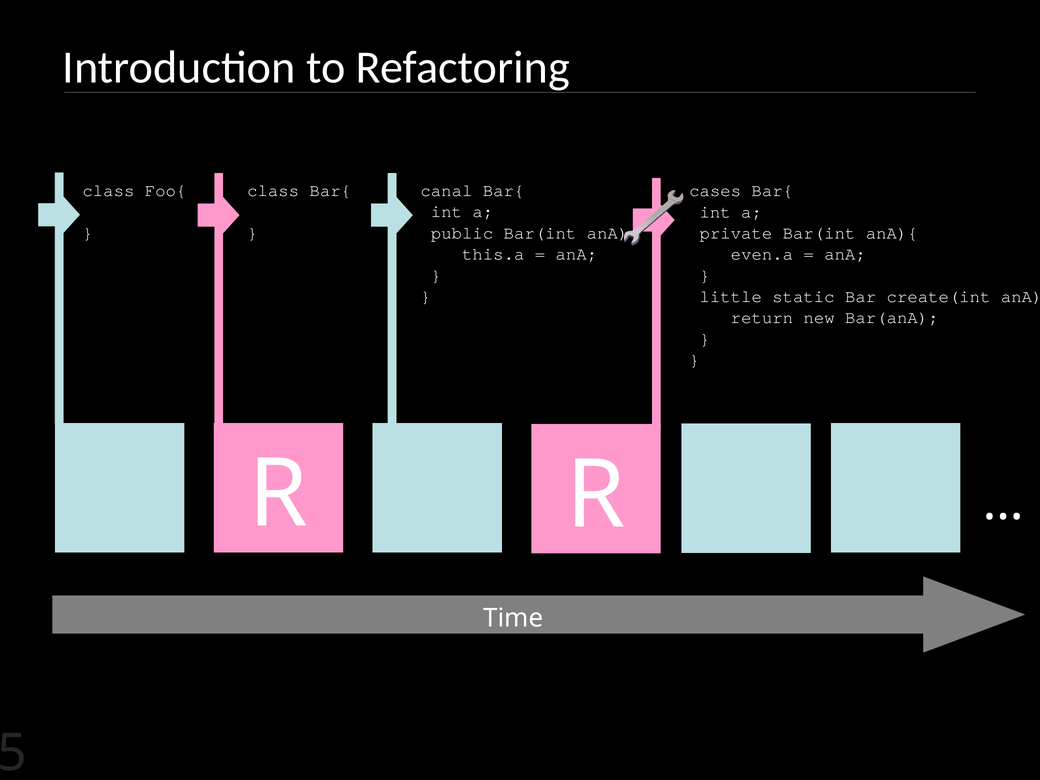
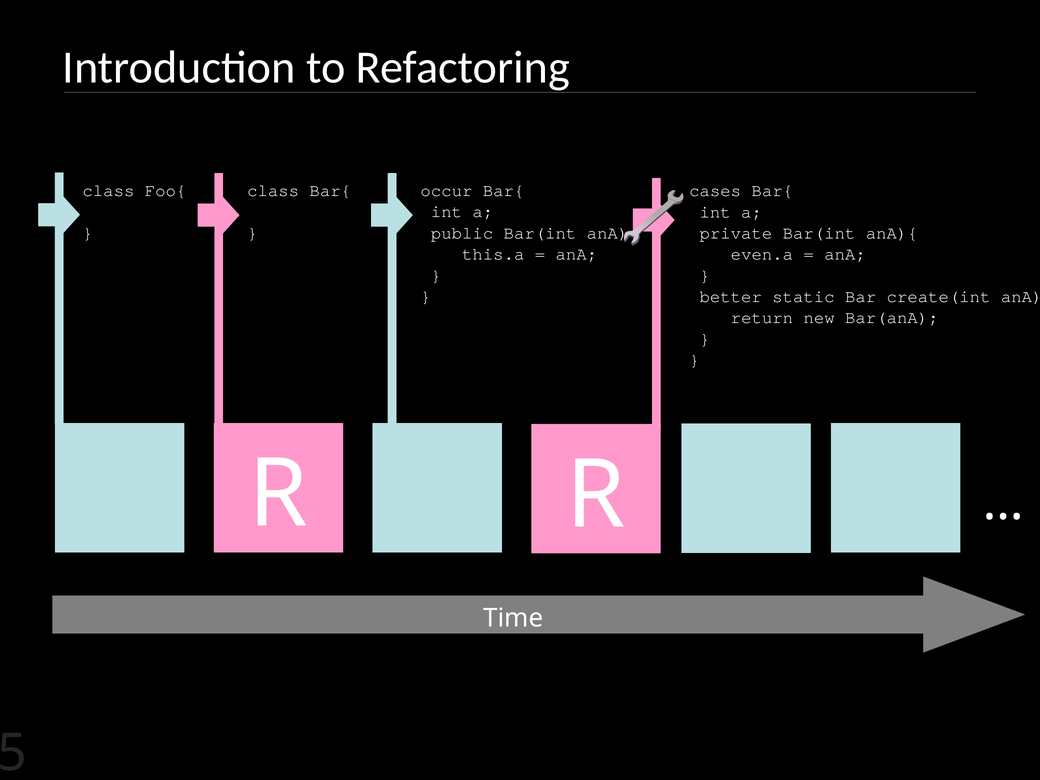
canal: canal -> occur
little: little -> better
